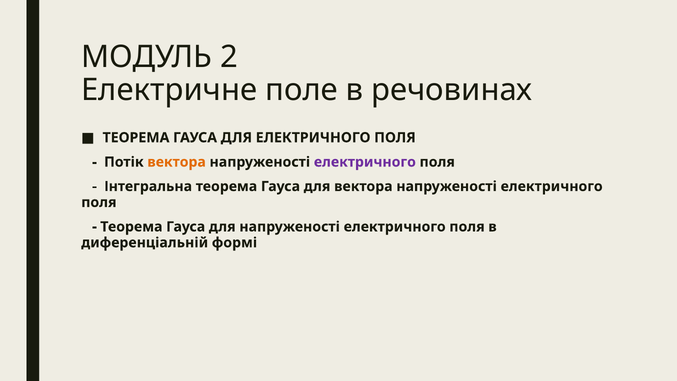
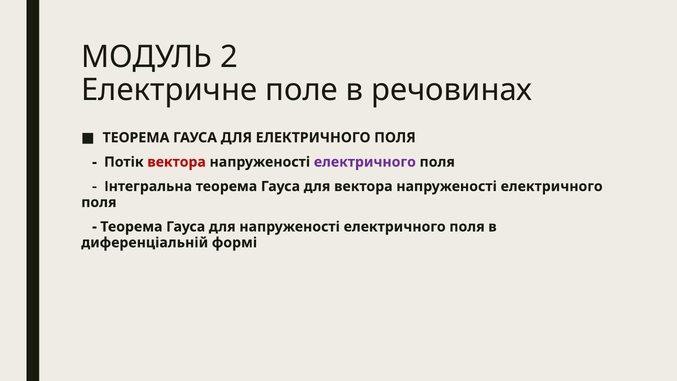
вектора at (177, 162) colour: orange -> red
